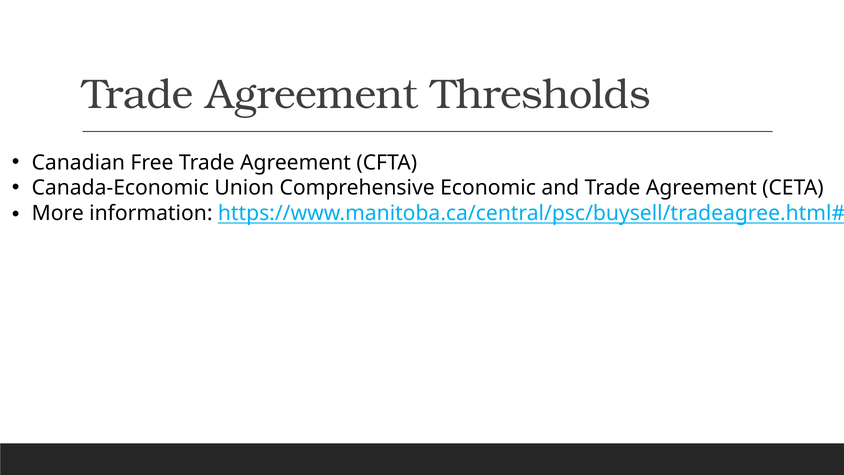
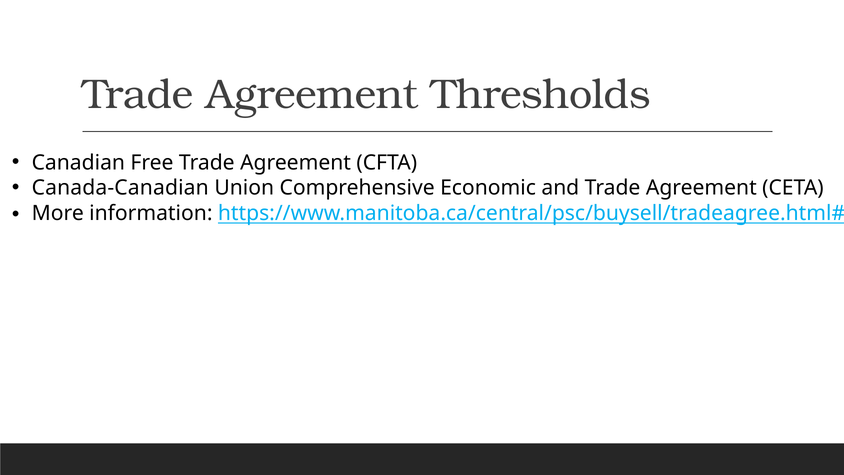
Canada-Economic: Canada-Economic -> Canada-Canadian
